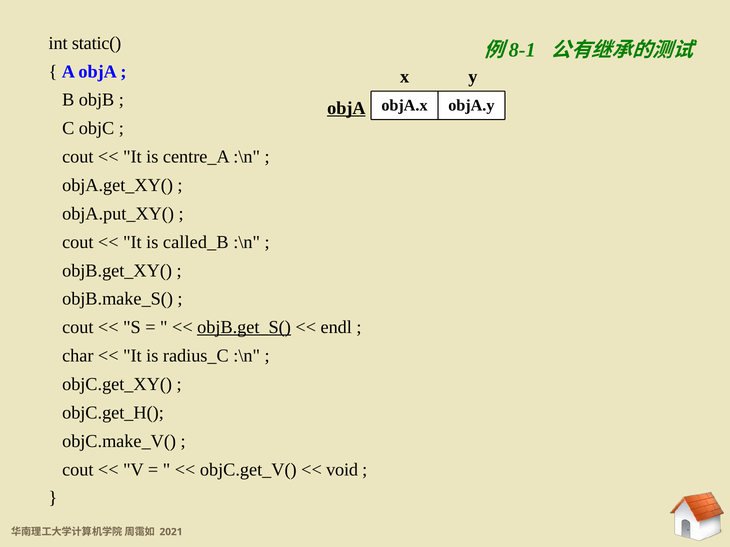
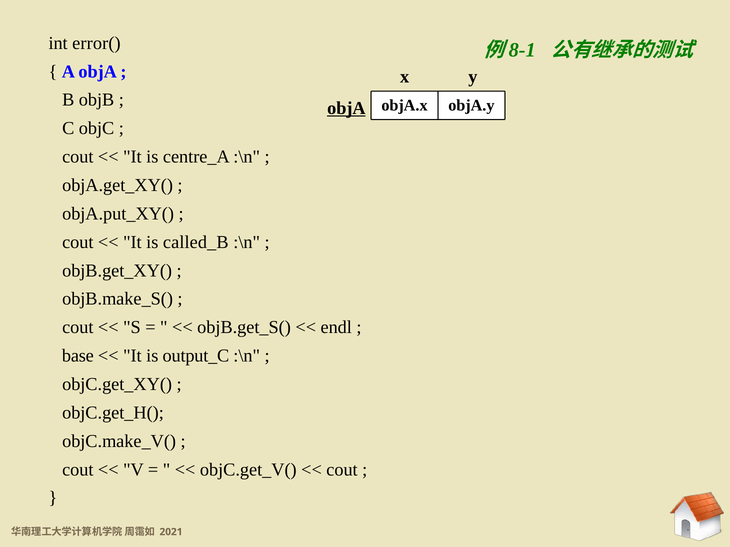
static(: static( -> error(
objB.get_S( underline: present -> none
char: char -> base
radius_C: radius_C -> output_C
void at (342, 470): void -> cout
